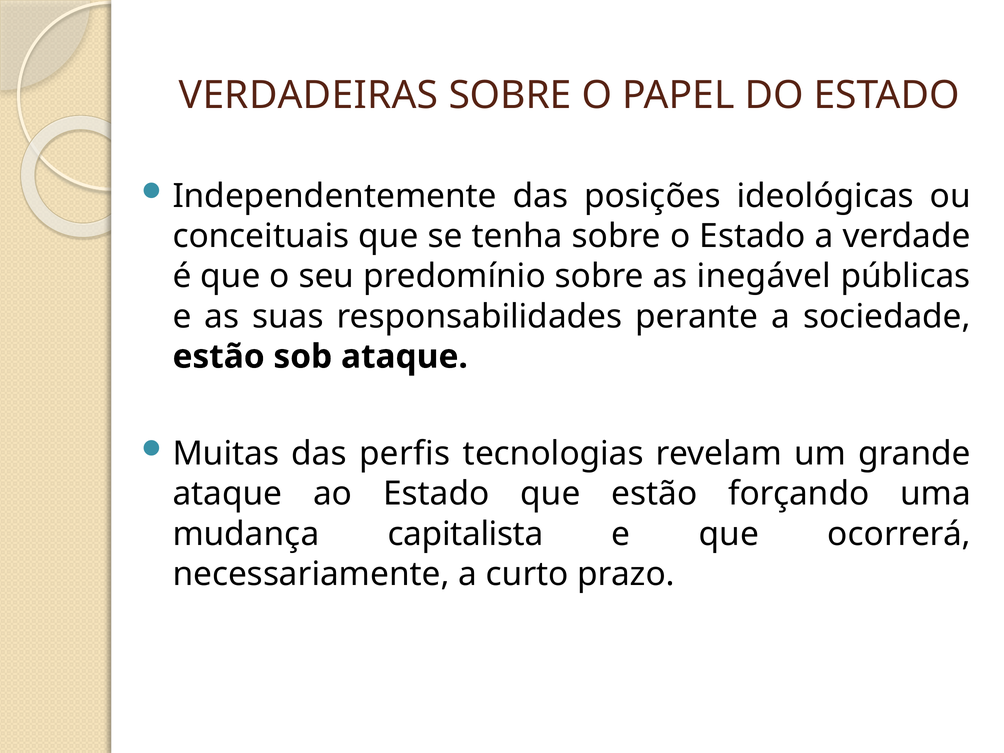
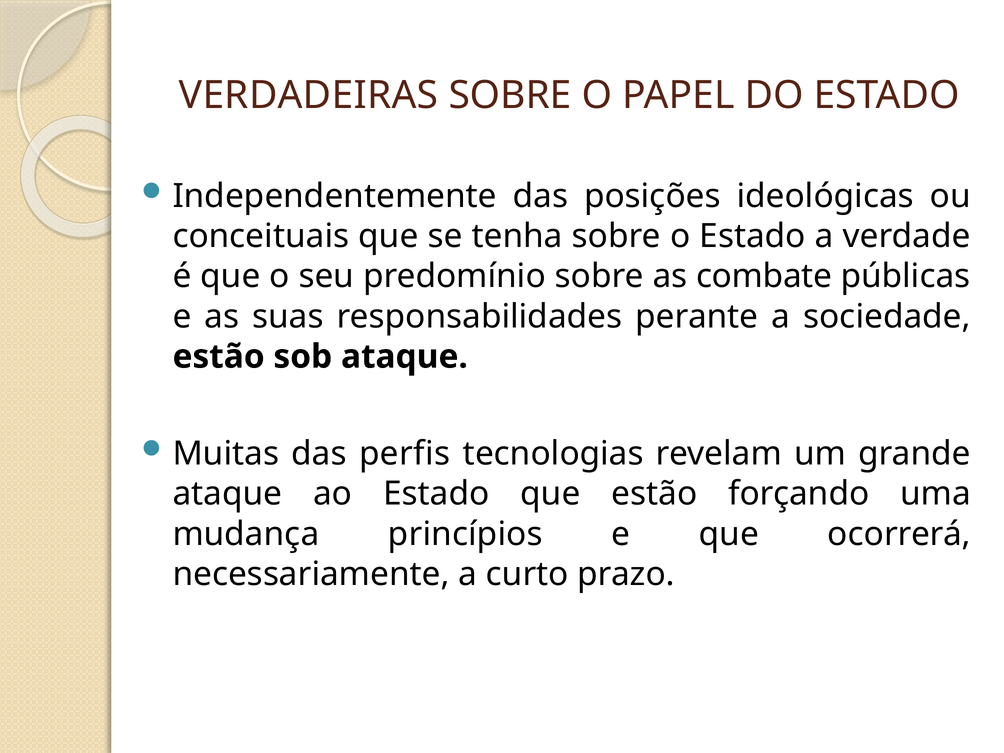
inegável: inegável -> combate
capitalista: capitalista -> princípios
